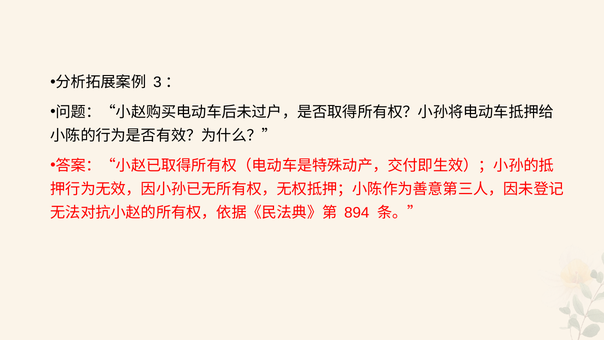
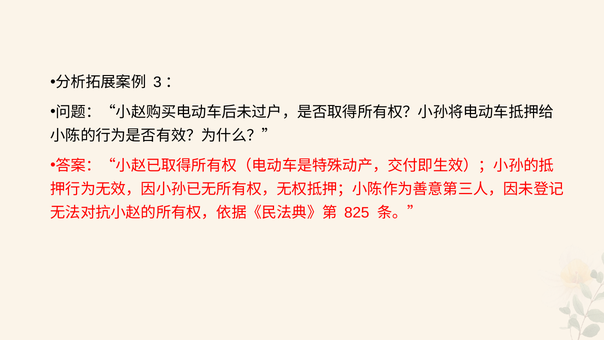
894: 894 -> 825
